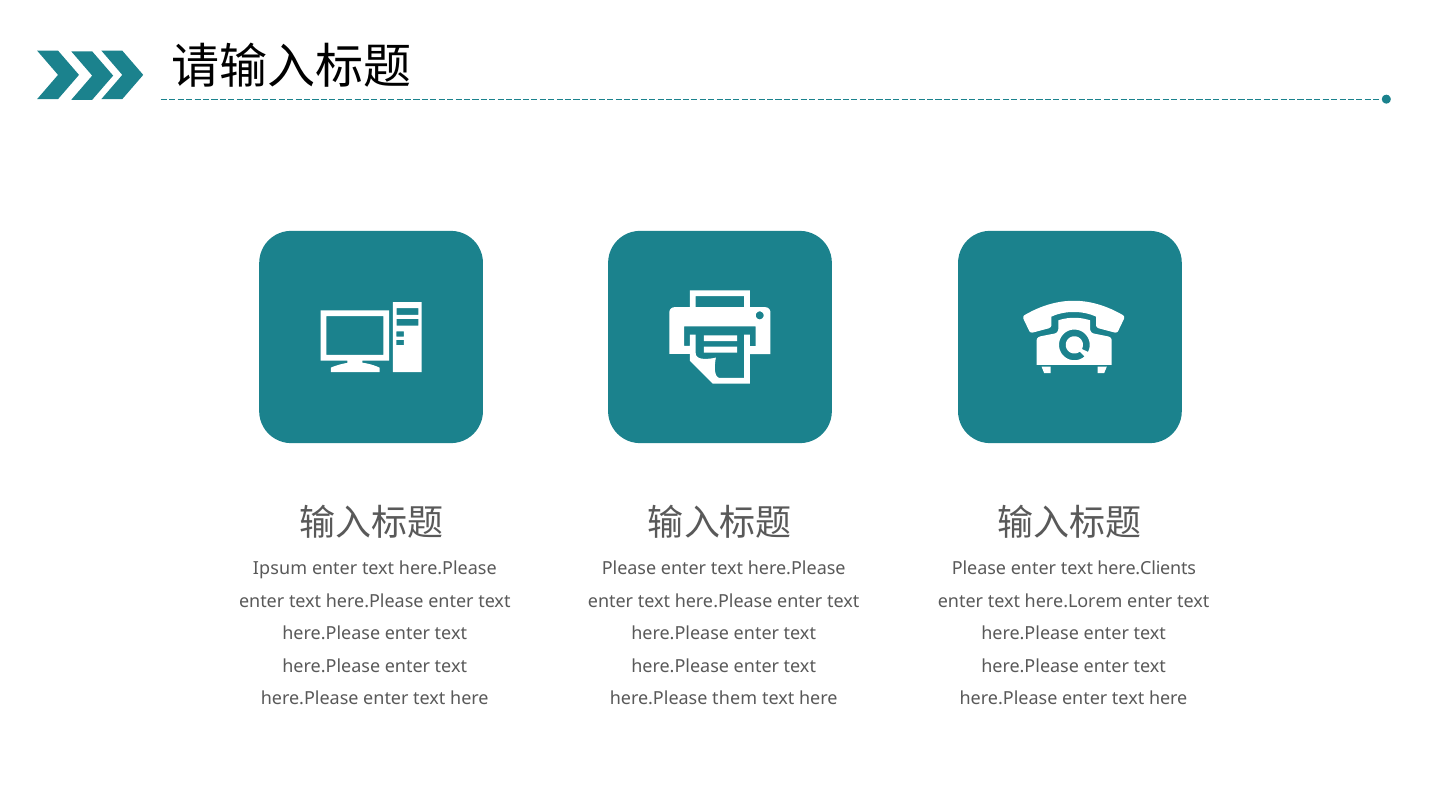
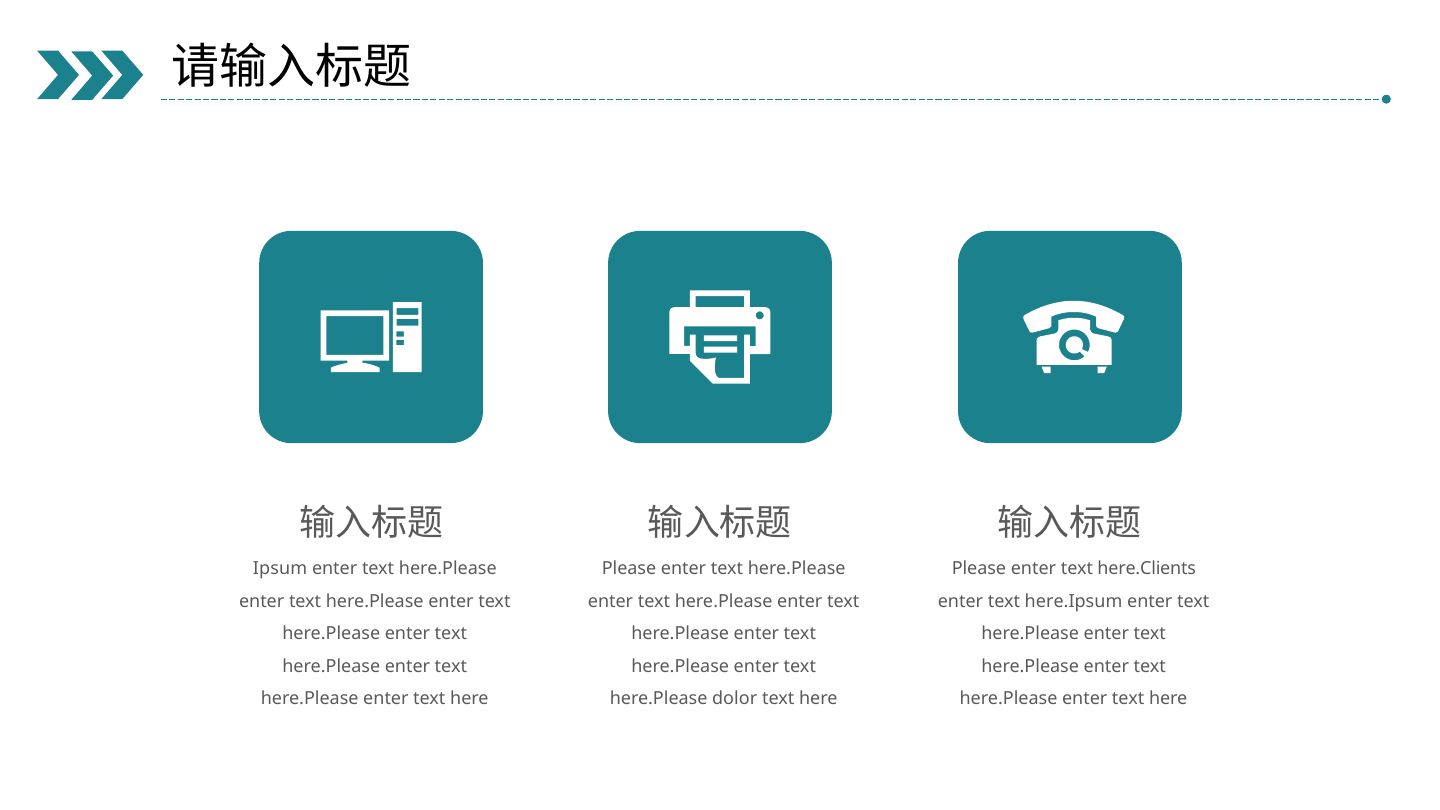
here.Lorem: here.Lorem -> here.Ipsum
them: them -> dolor
